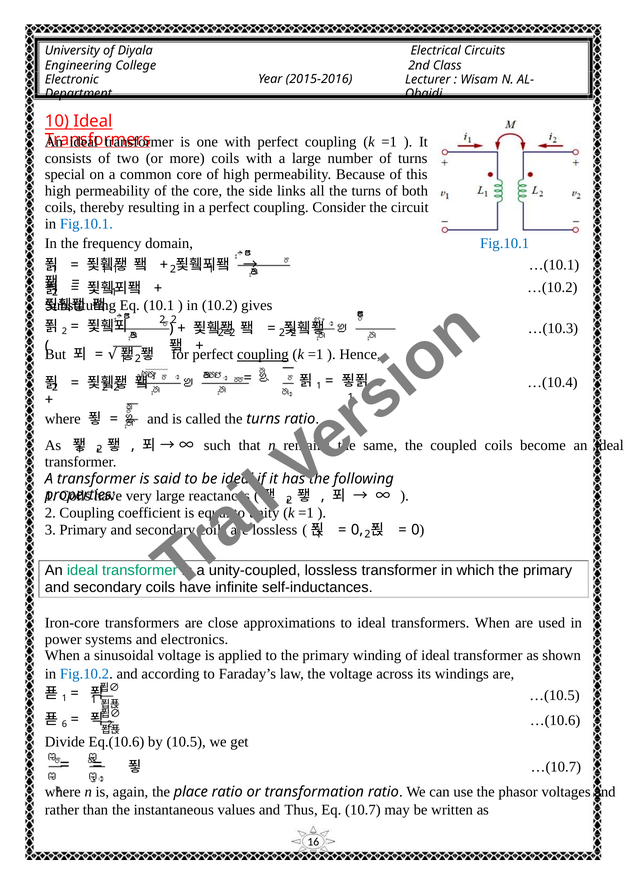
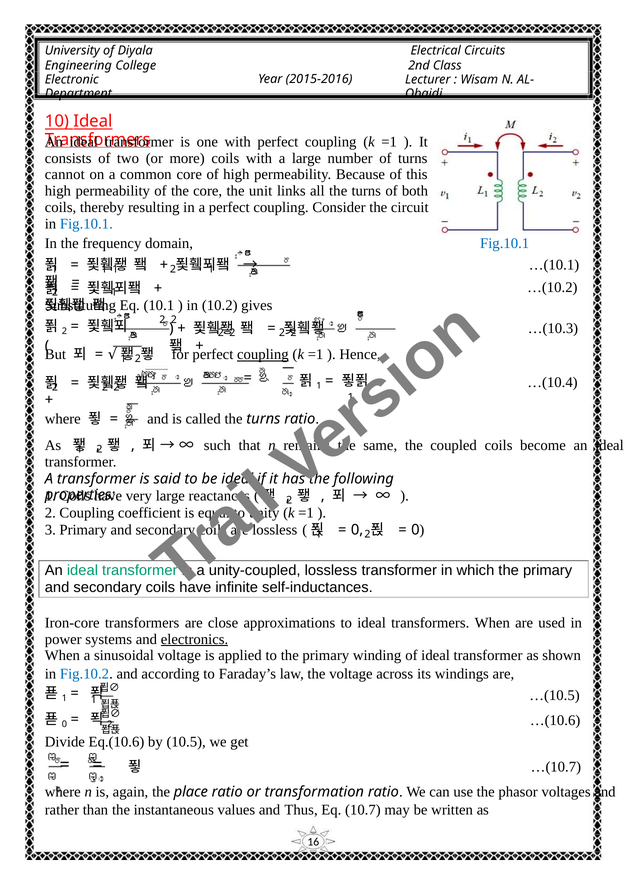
special: special -> cannot
side: side -> unit
electronics underline: none -> present
6 at (64, 724): 6 -> 0
